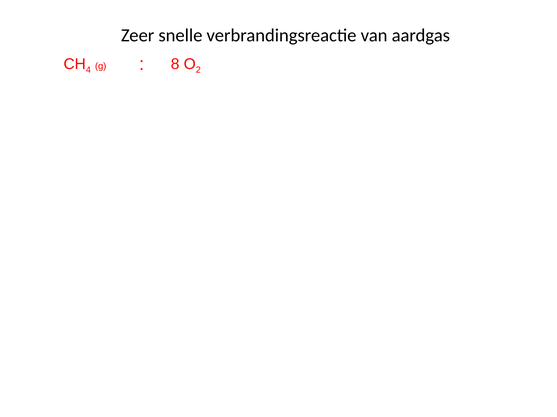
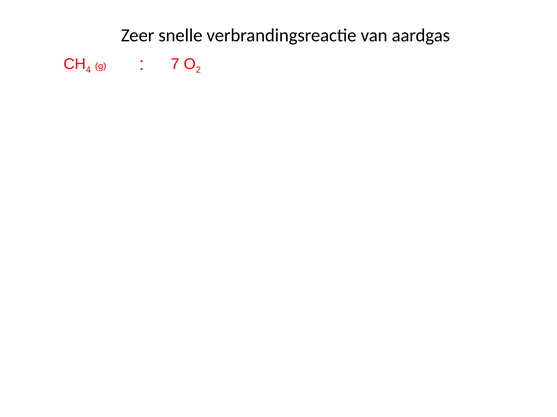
8: 8 -> 7
